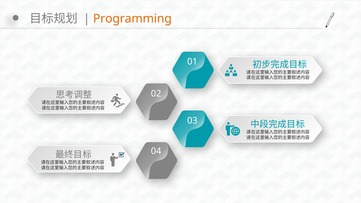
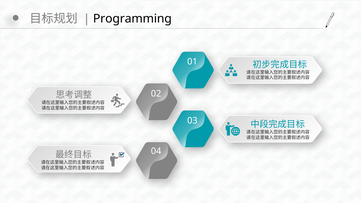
Programming colour: orange -> black
